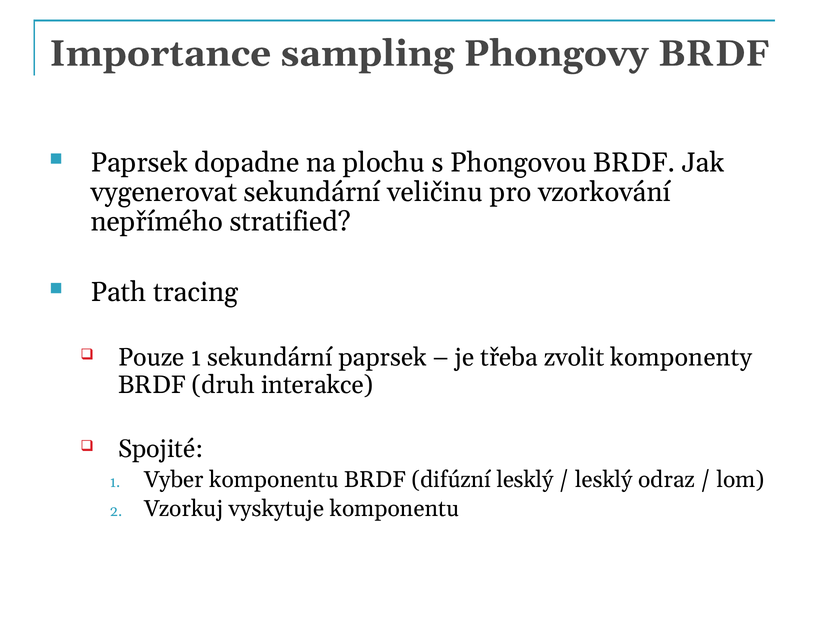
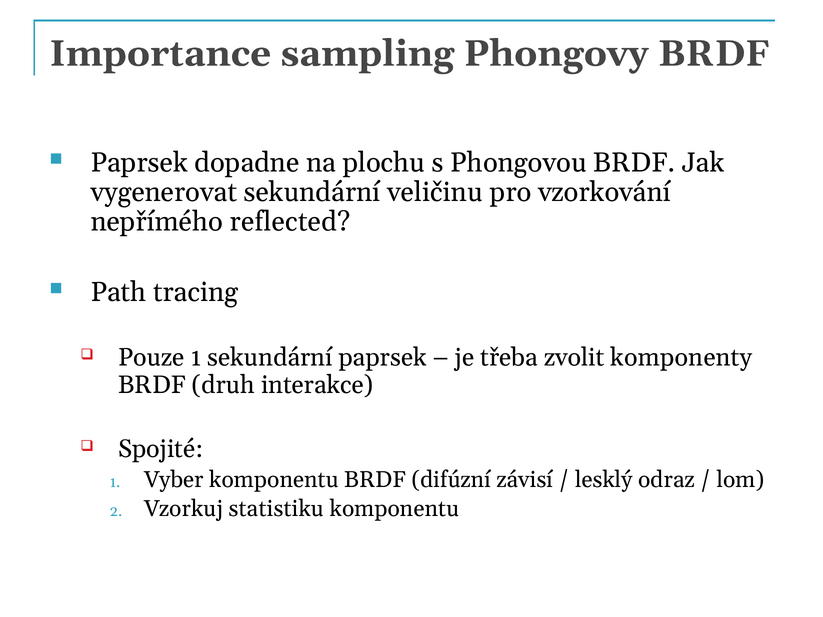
stratified: stratified -> reflected
difúzní lesklý: lesklý -> závisí
vyskytuje: vyskytuje -> statistiku
